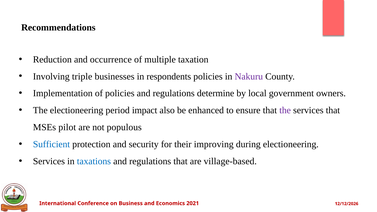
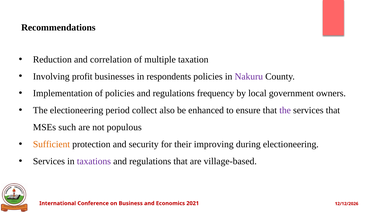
occurrence: occurrence -> correlation
triple: triple -> profit
determine: determine -> frequency
impact: impact -> collect
pilot: pilot -> such
Sufficient colour: blue -> orange
taxations colour: blue -> purple
